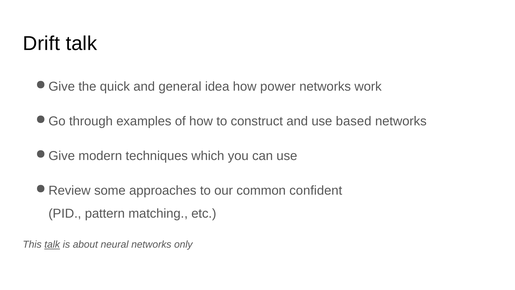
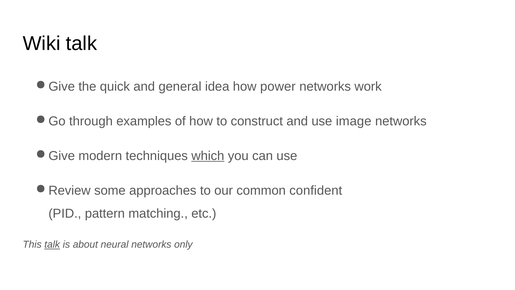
Drift: Drift -> Wiki
based: based -> image
which underline: none -> present
